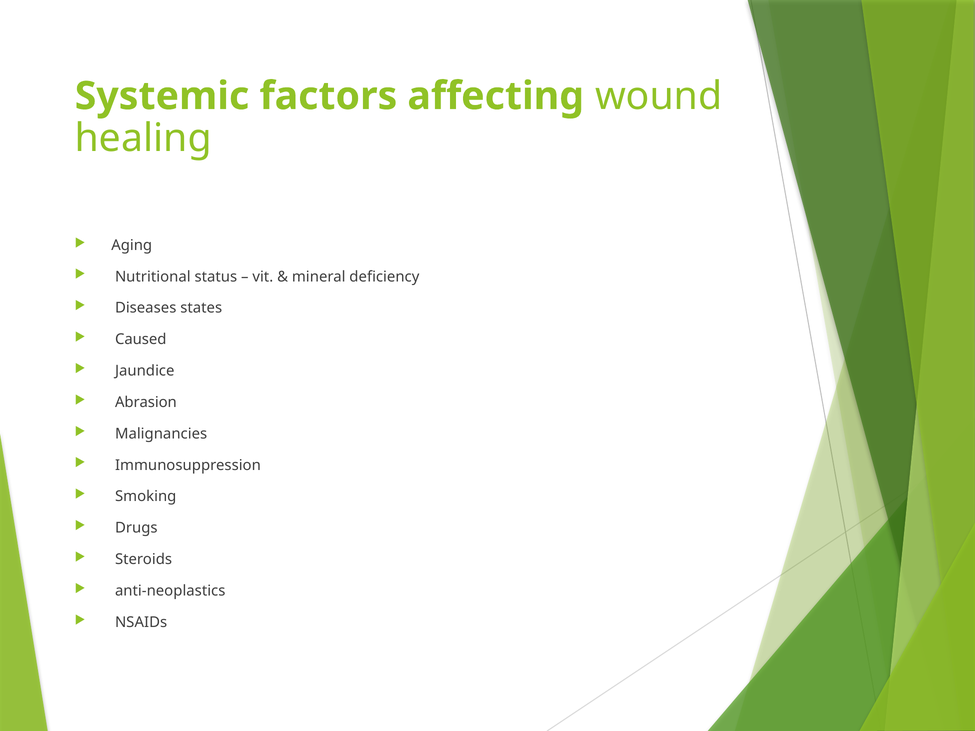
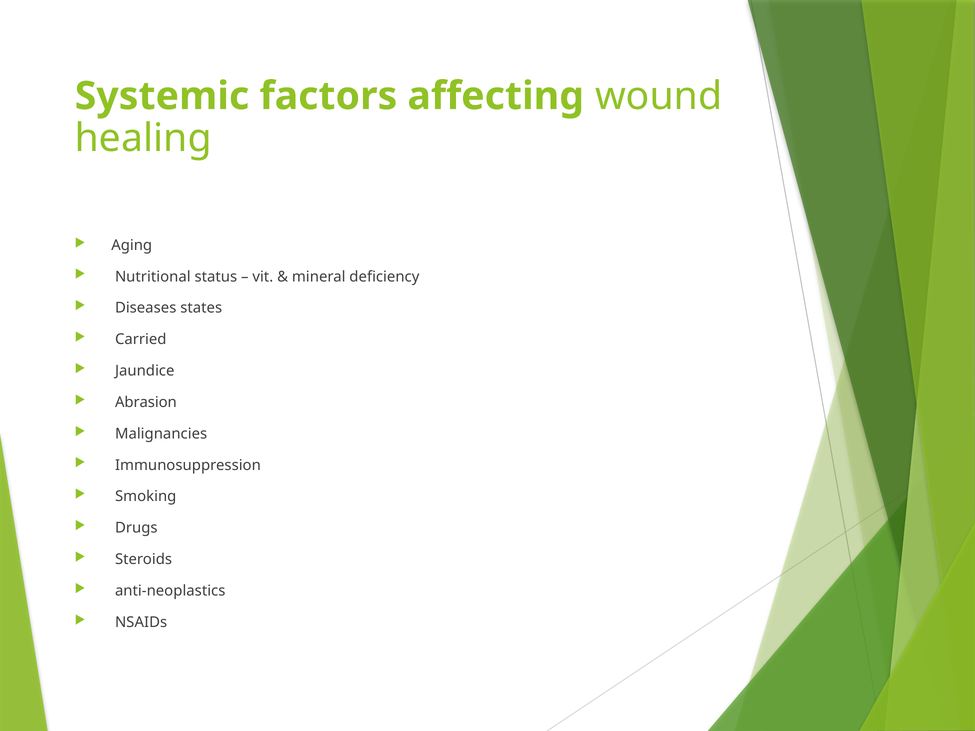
Caused: Caused -> Carried
